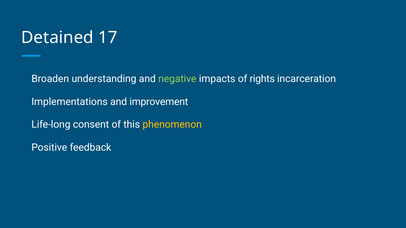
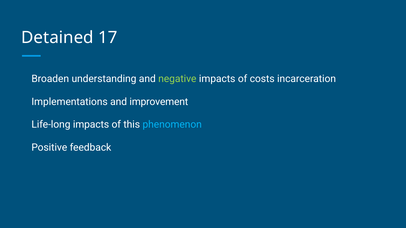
rights: rights -> costs
Life-long consent: consent -> impacts
phenomenon colour: yellow -> light blue
